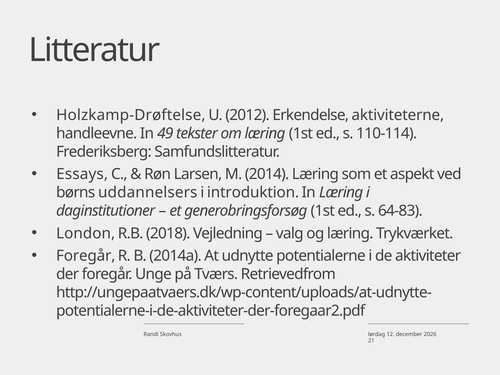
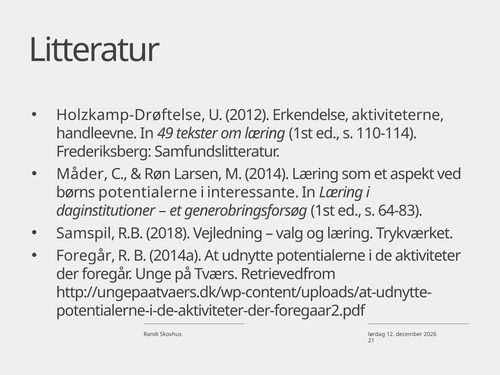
Essays: Essays -> Måder
børns uddannelsers: uddannelsers -> potentialerne
introduktion: introduktion -> interessante
London: London -> Samspil
